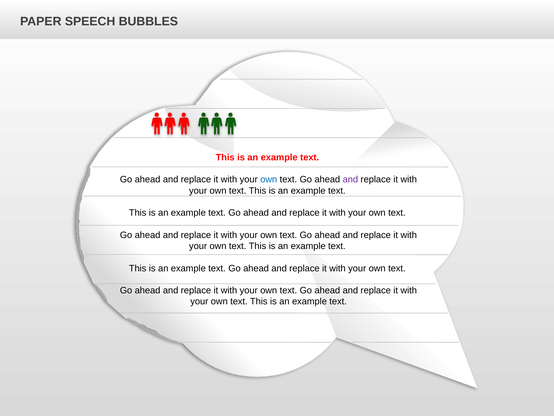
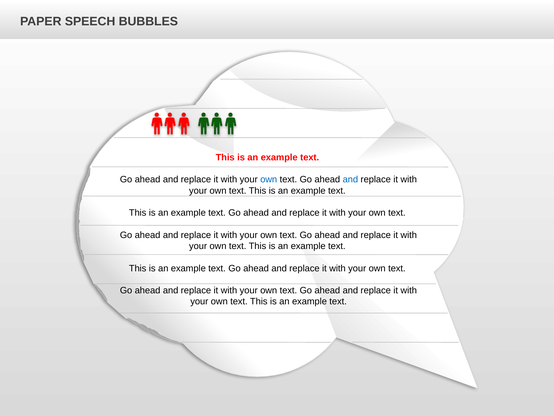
and at (350, 179) colour: purple -> blue
